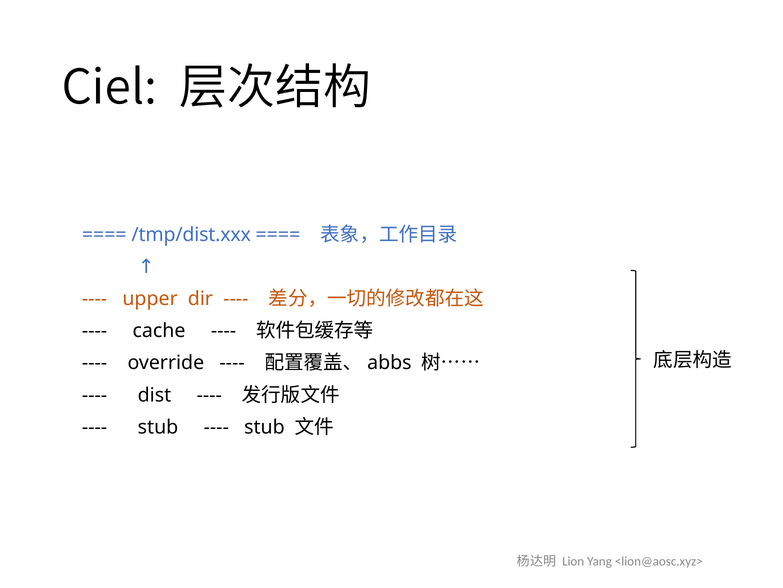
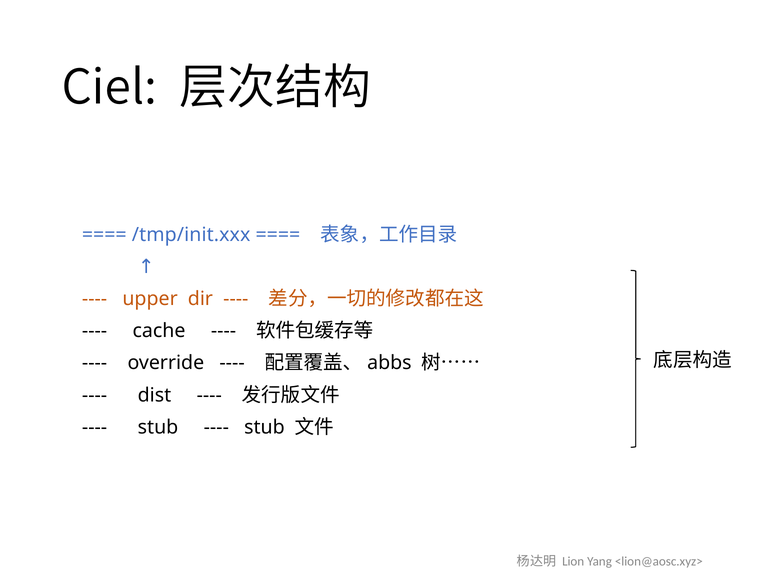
/tmp/dist.xxx: /tmp/dist.xxx -> /tmp/init.xxx
